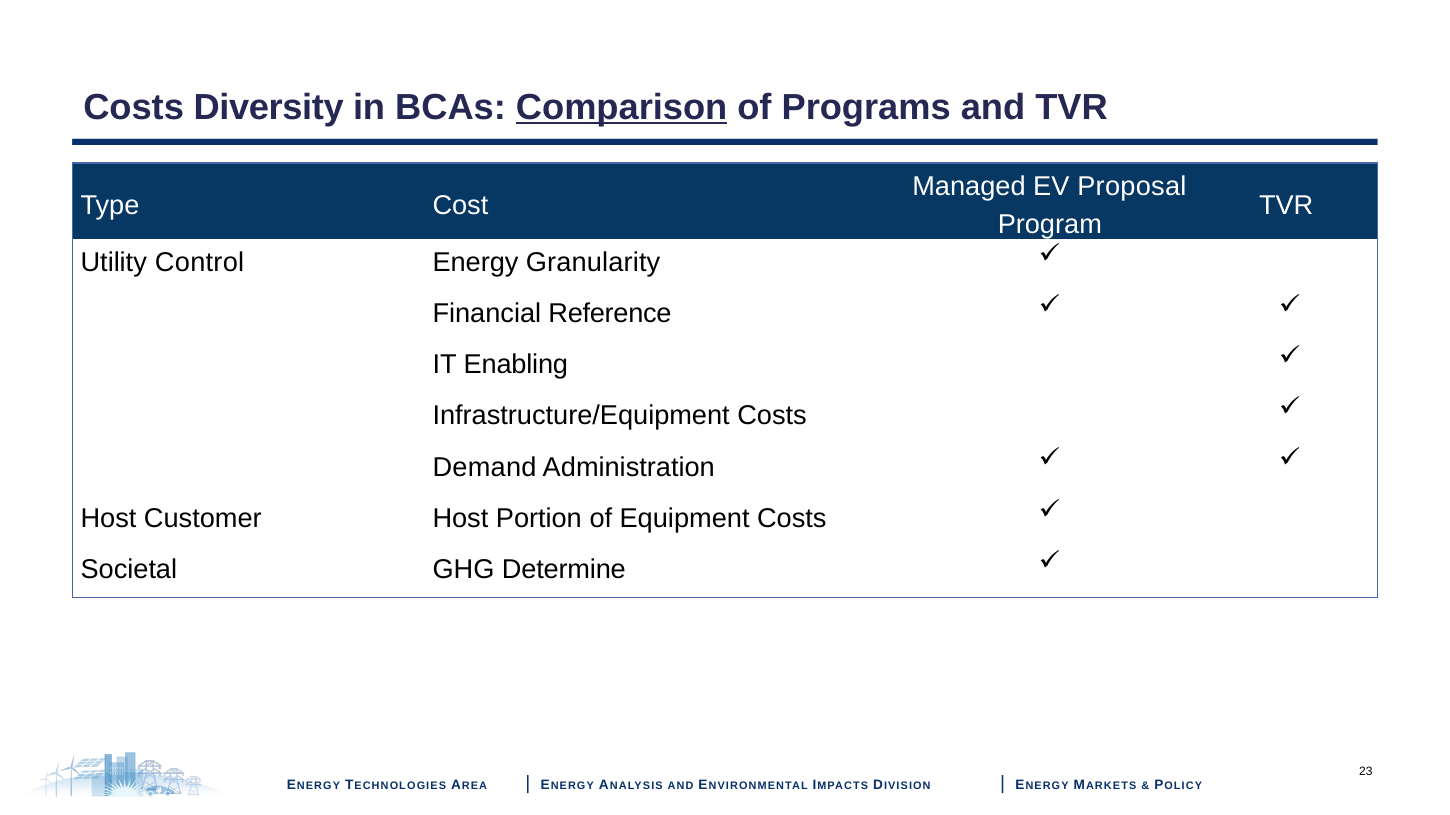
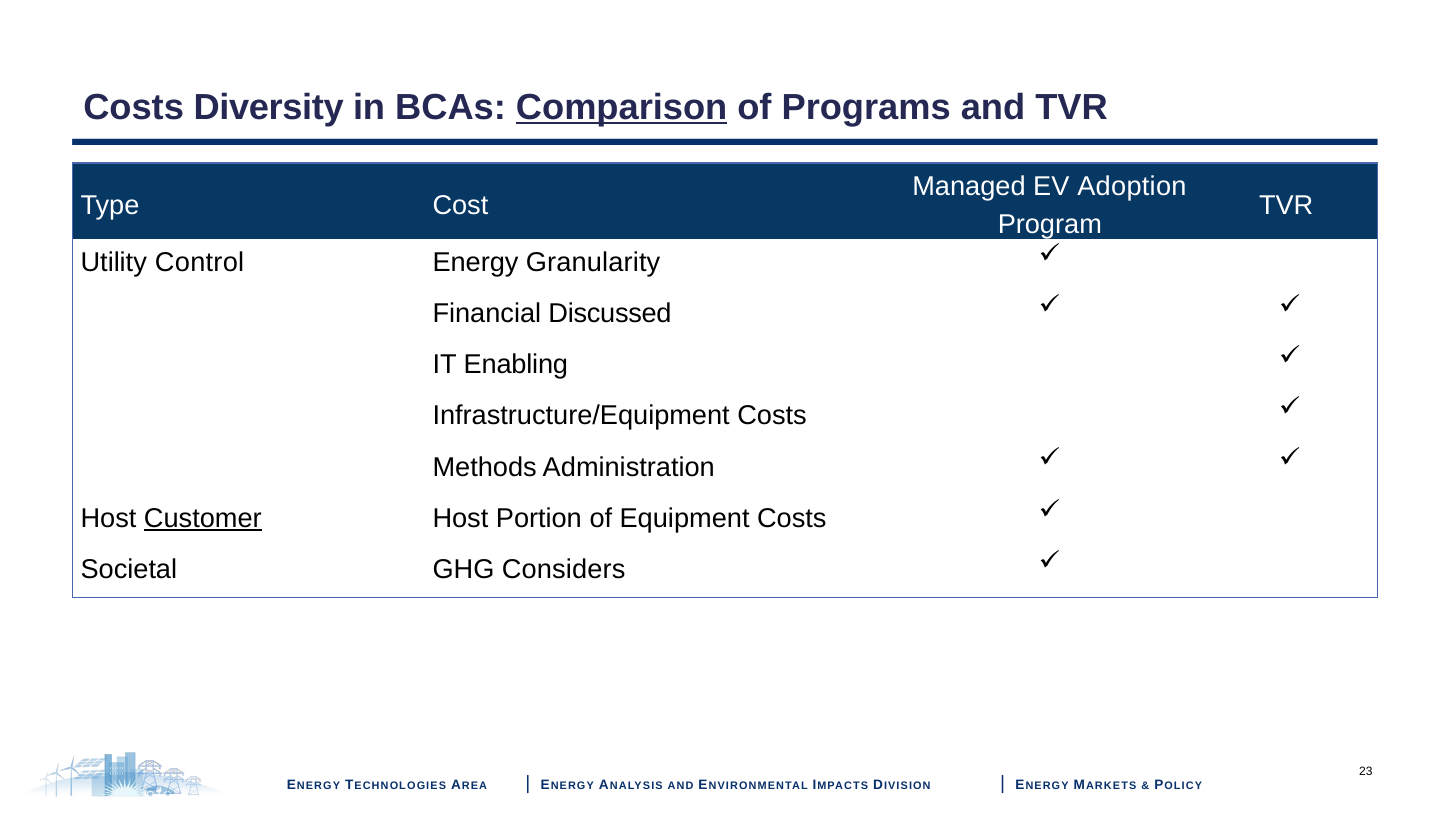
Proposal: Proposal -> Adoption
Reference: Reference -> Discussed
Demand: Demand -> Methods
Customer underline: none -> present
Determine: Determine -> Considers
